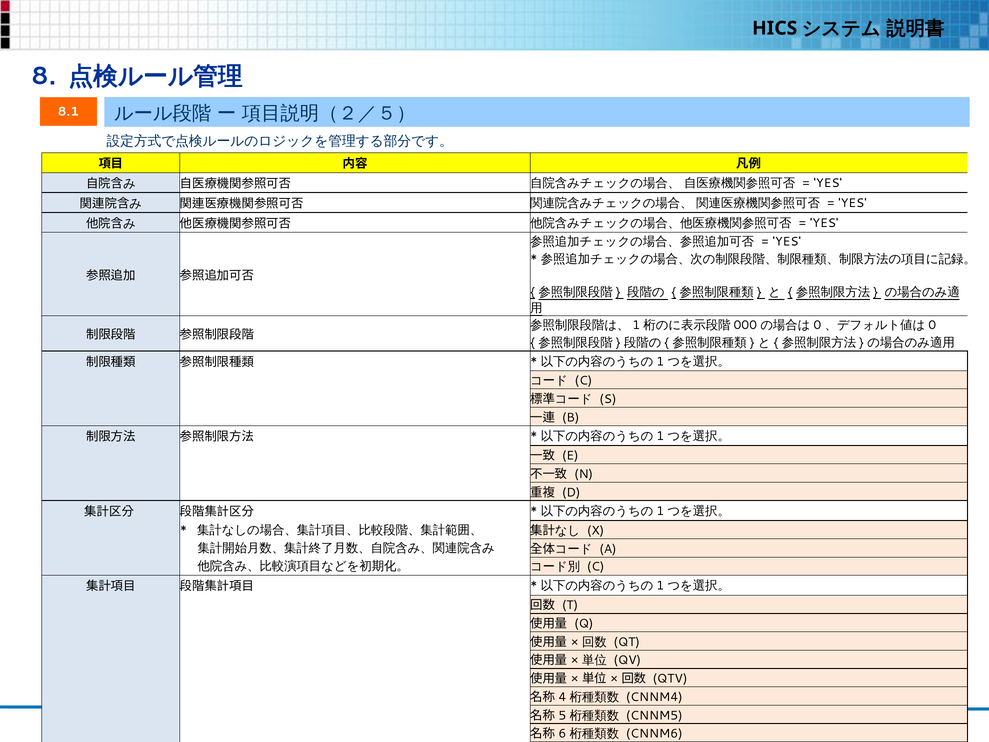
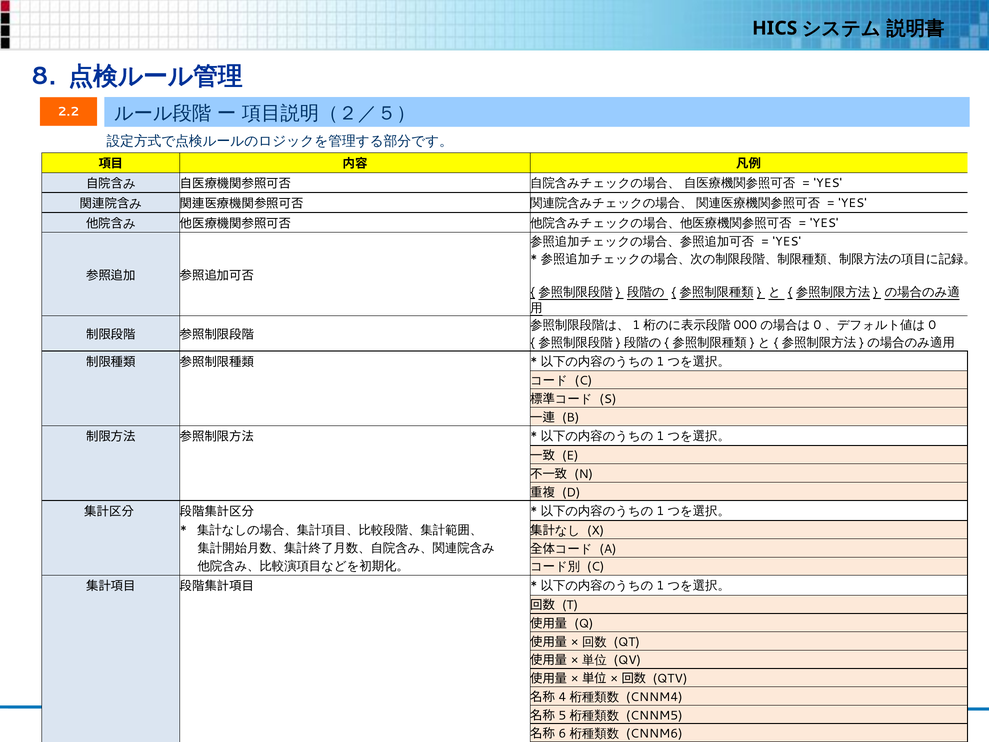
8.1: 8.1 -> 2.2
